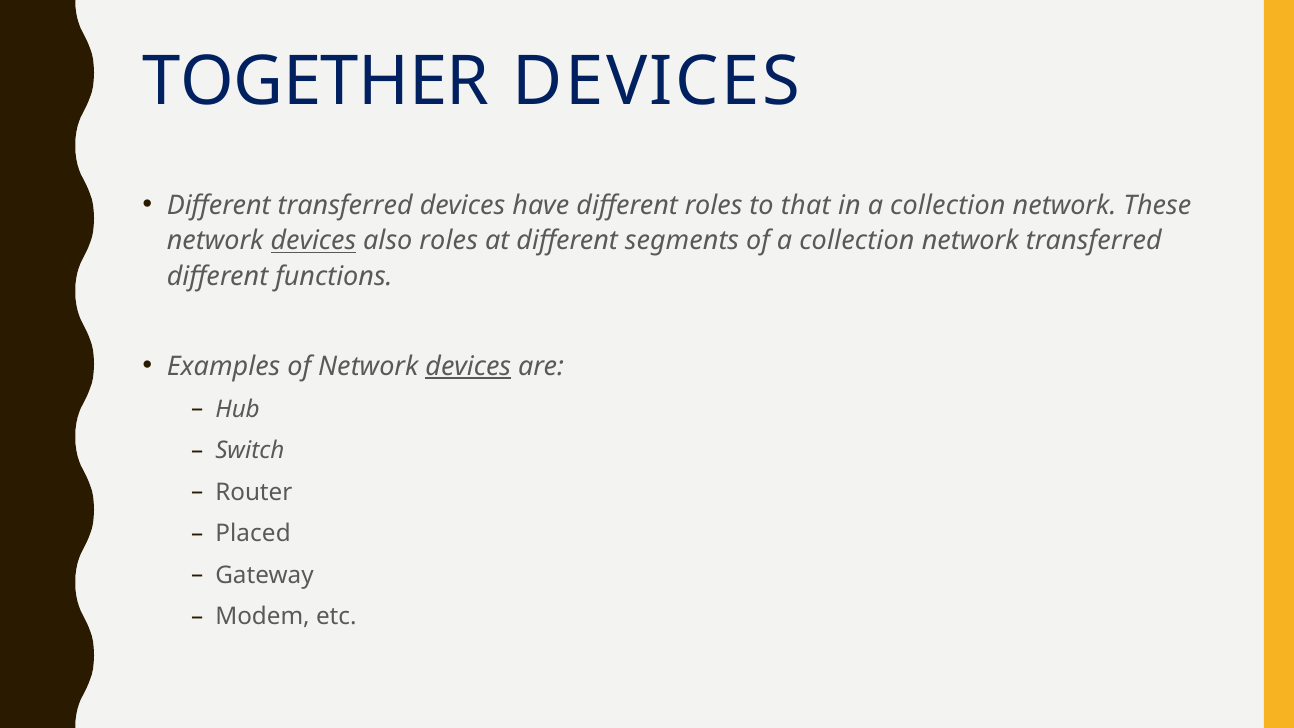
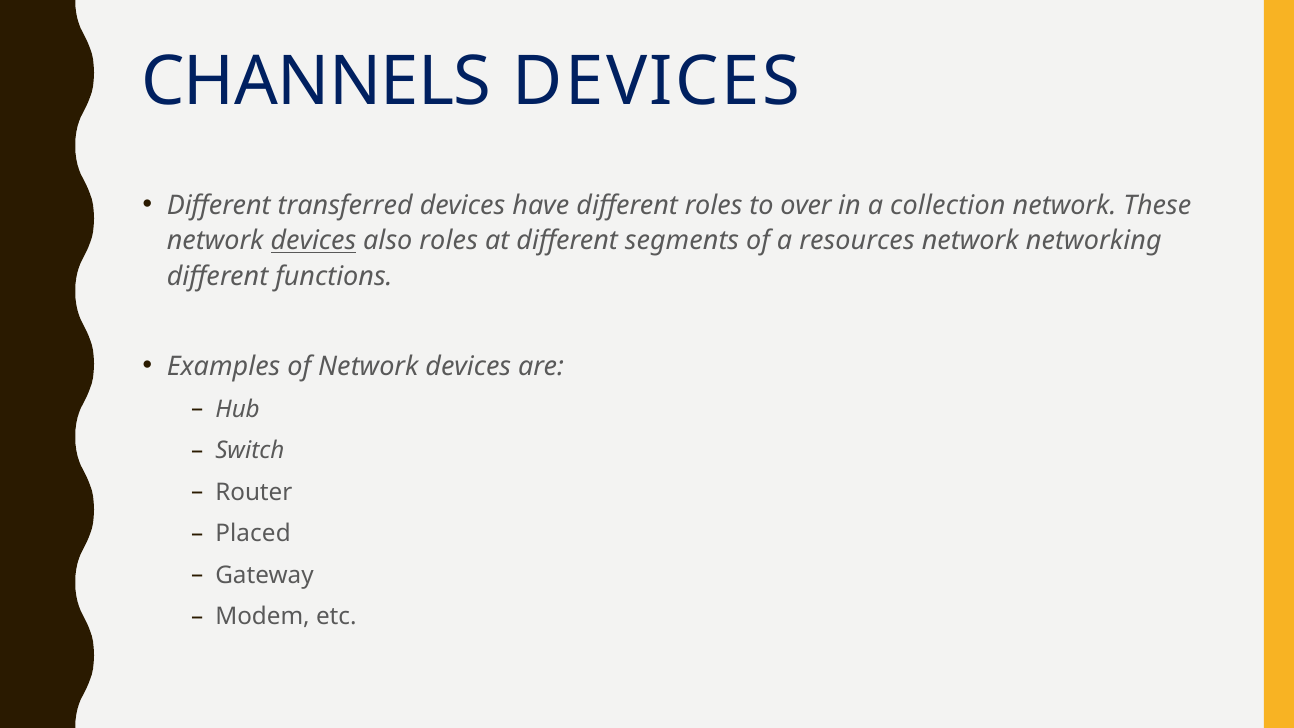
TOGETHER: TOGETHER -> CHANNELS
that: that -> over
of a collection: collection -> resources
network transferred: transferred -> networking
devices at (468, 366) underline: present -> none
